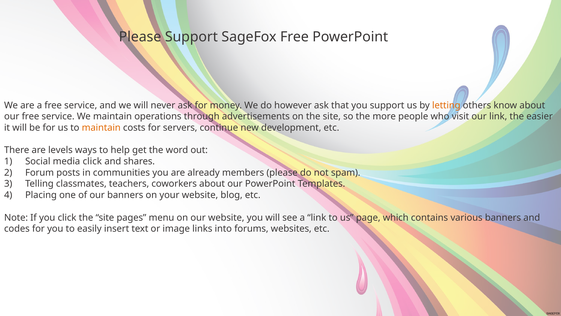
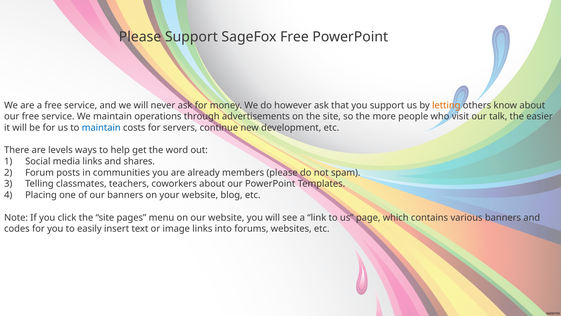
our link: link -> talk
maintain at (101, 128) colour: orange -> blue
media click: click -> links
